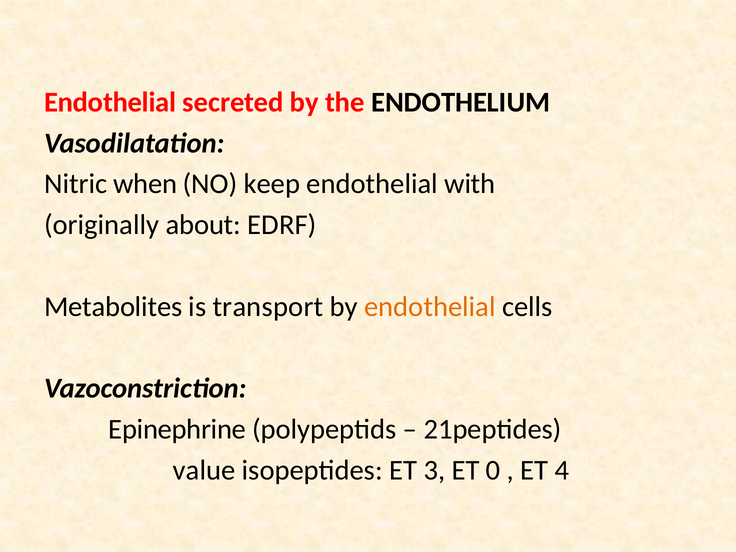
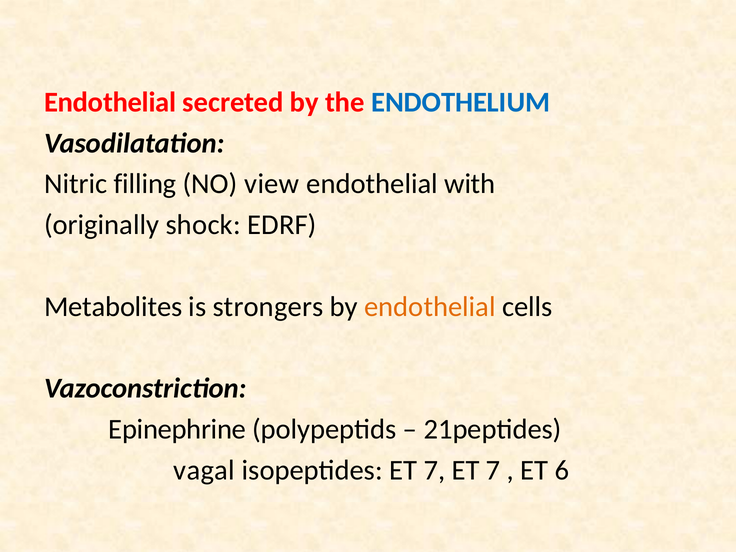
ENDOTHELIUM colour: black -> blue
when: when -> filling
keep: keep -> view
about: about -> shock
transport: transport -> strongers
value: value -> vagal
isopeptides ET 3: 3 -> 7
0 at (493, 470): 0 -> 7
4: 4 -> 6
